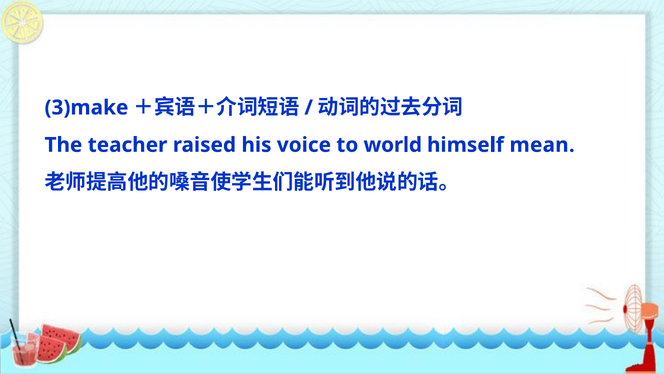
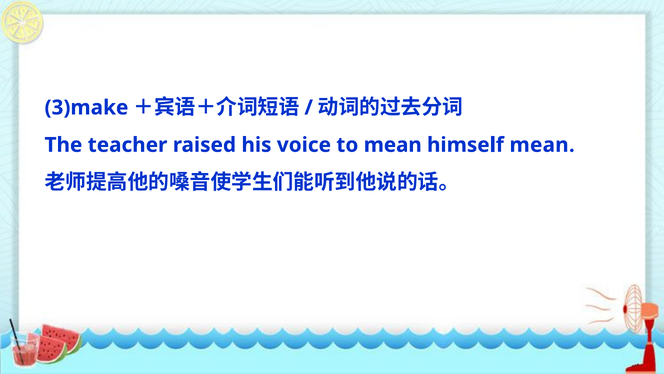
to world: world -> mean
